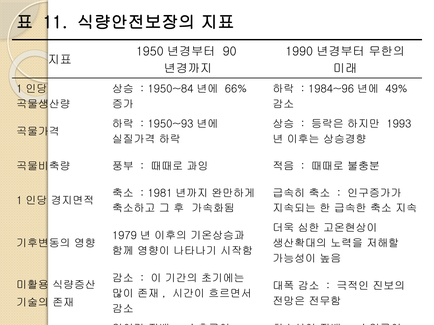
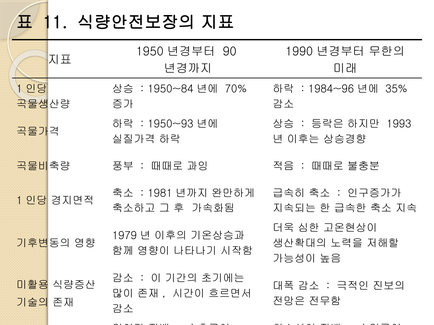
66%: 66% -> 70%
49%: 49% -> 35%
